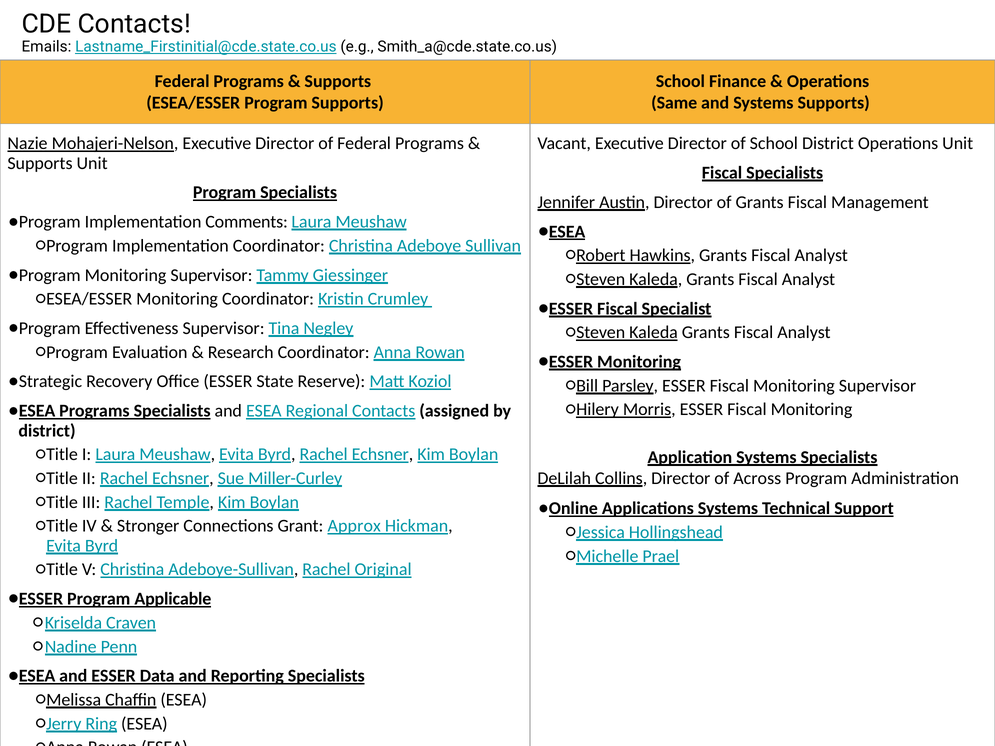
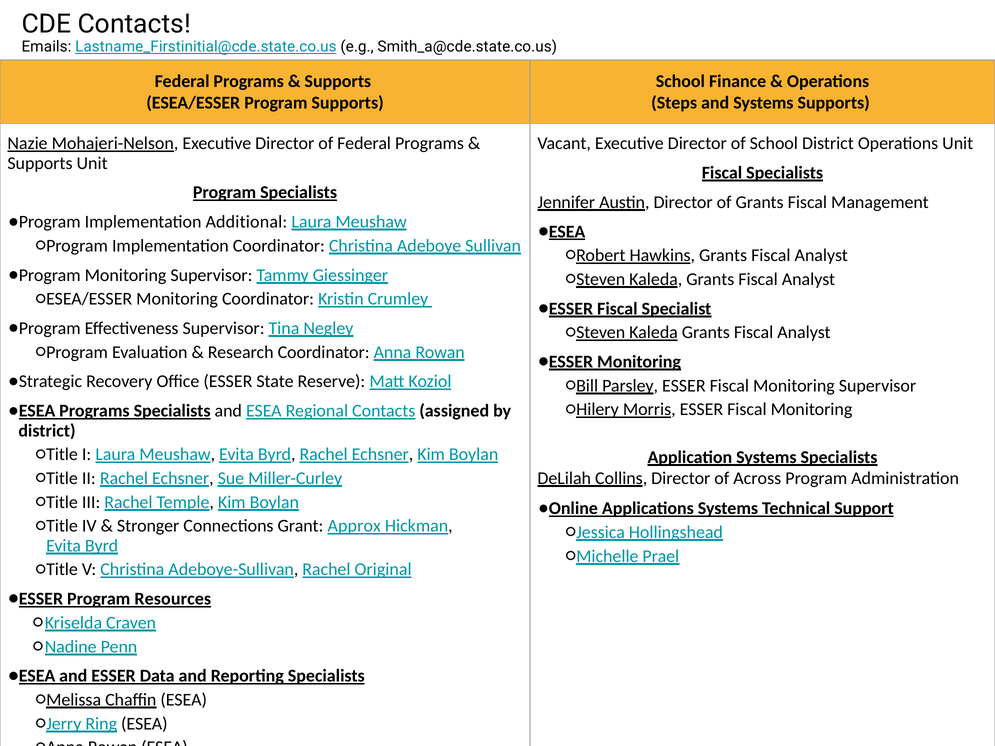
Same: Same -> Steps
Comments: Comments -> Additional
Applicable: Applicable -> Resources
